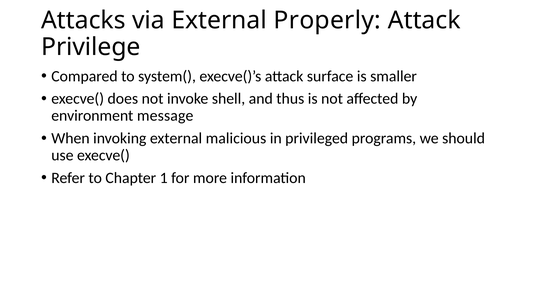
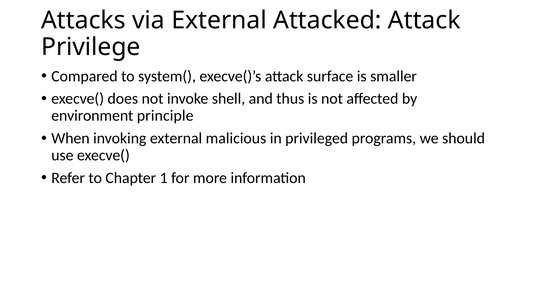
Properly: Properly -> Attacked
message: message -> principle
